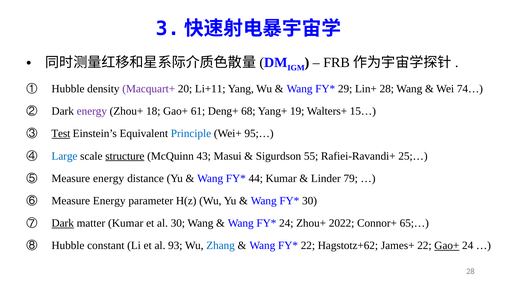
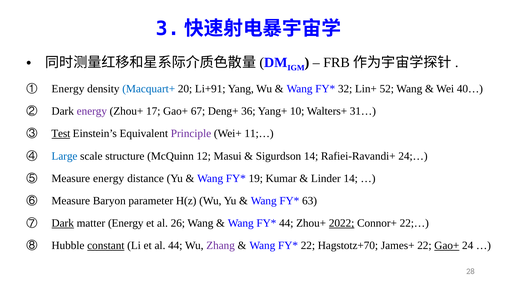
Hubble at (68, 89): Hubble -> Energy
Macquart+ colour: purple -> blue
Li+11: Li+11 -> Li+91
29: 29 -> 32
Lin+ 28: 28 -> 52
74…: 74… -> 40…
18: 18 -> 17
61: 61 -> 67
68: 68 -> 36
19: 19 -> 10
15…: 15… -> 31…
Principle colour: blue -> purple
95;…: 95;… -> 11;…
structure underline: present -> none
43: 43 -> 12
Sigurdson 55: 55 -> 14
25;…: 25;… -> 24;…
44: 44 -> 19
Linder 79: 79 -> 14
Energy at (109, 201): Energy -> Baryon
30 at (310, 201): 30 -> 63
matter Kumar: Kumar -> Energy
al 30: 30 -> 26
24 at (286, 223): 24 -> 44
2022 underline: none -> present
65;…: 65;… -> 22;…
constant underline: none -> present
al 93: 93 -> 44
Zhang colour: blue -> purple
Hagstotz+62: Hagstotz+62 -> Hagstotz+70
